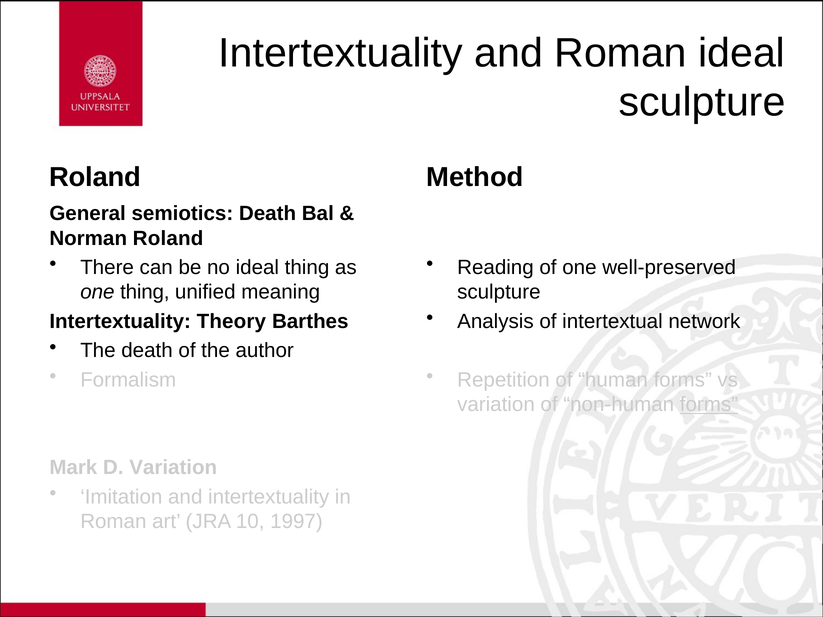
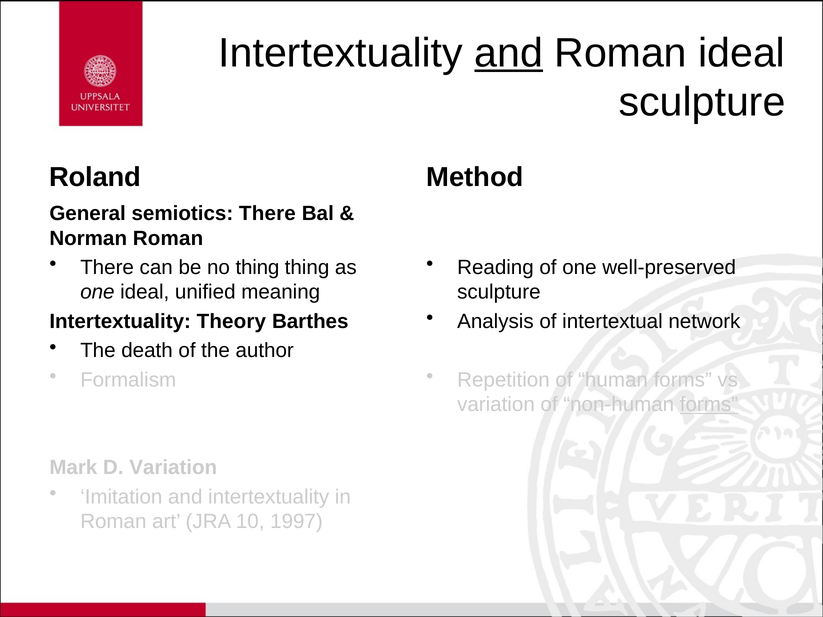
and at (509, 53) underline: none -> present
semiotics Death: Death -> There
Norman Roland: Roland -> Roman
no ideal: ideal -> thing
one thing: thing -> ideal
